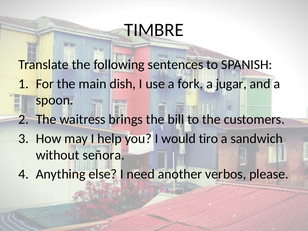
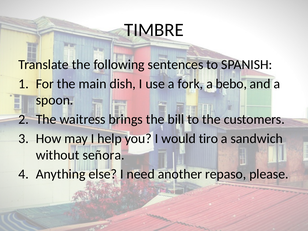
jugar: jugar -> bebo
verbos: verbos -> repaso
